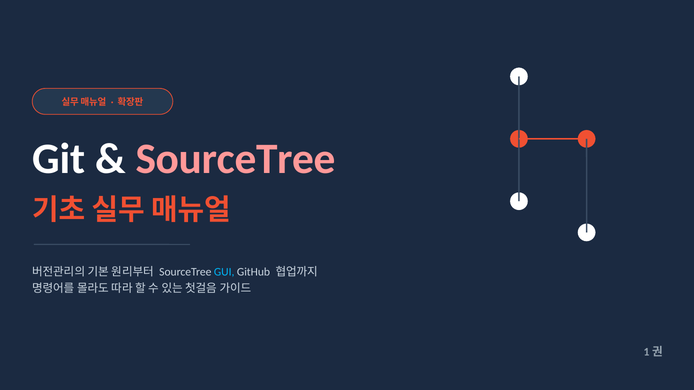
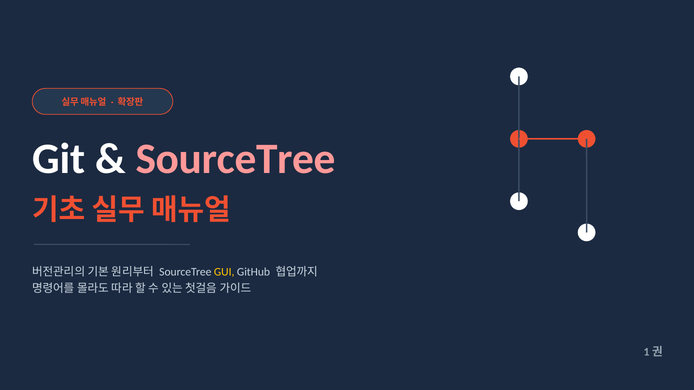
GUI colour: light blue -> yellow
